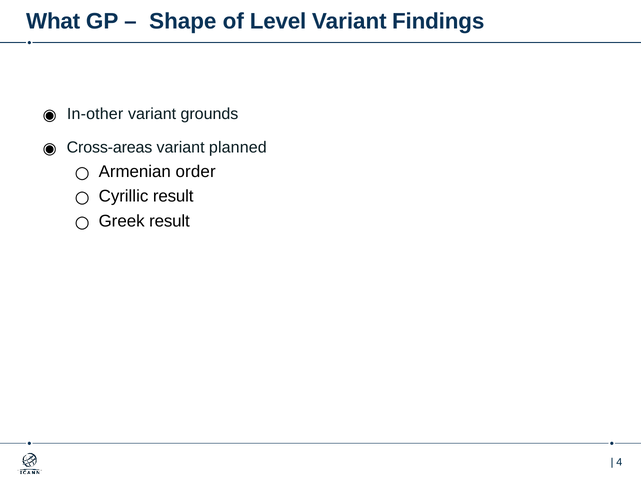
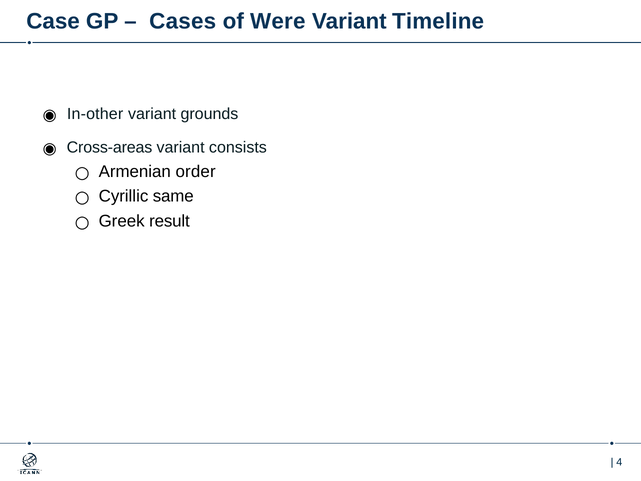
What: What -> Case
Shape: Shape -> Cases
Level: Level -> Were
Findings: Findings -> Timeline
planned: planned -> consists
Cyrillic result: result -> same
